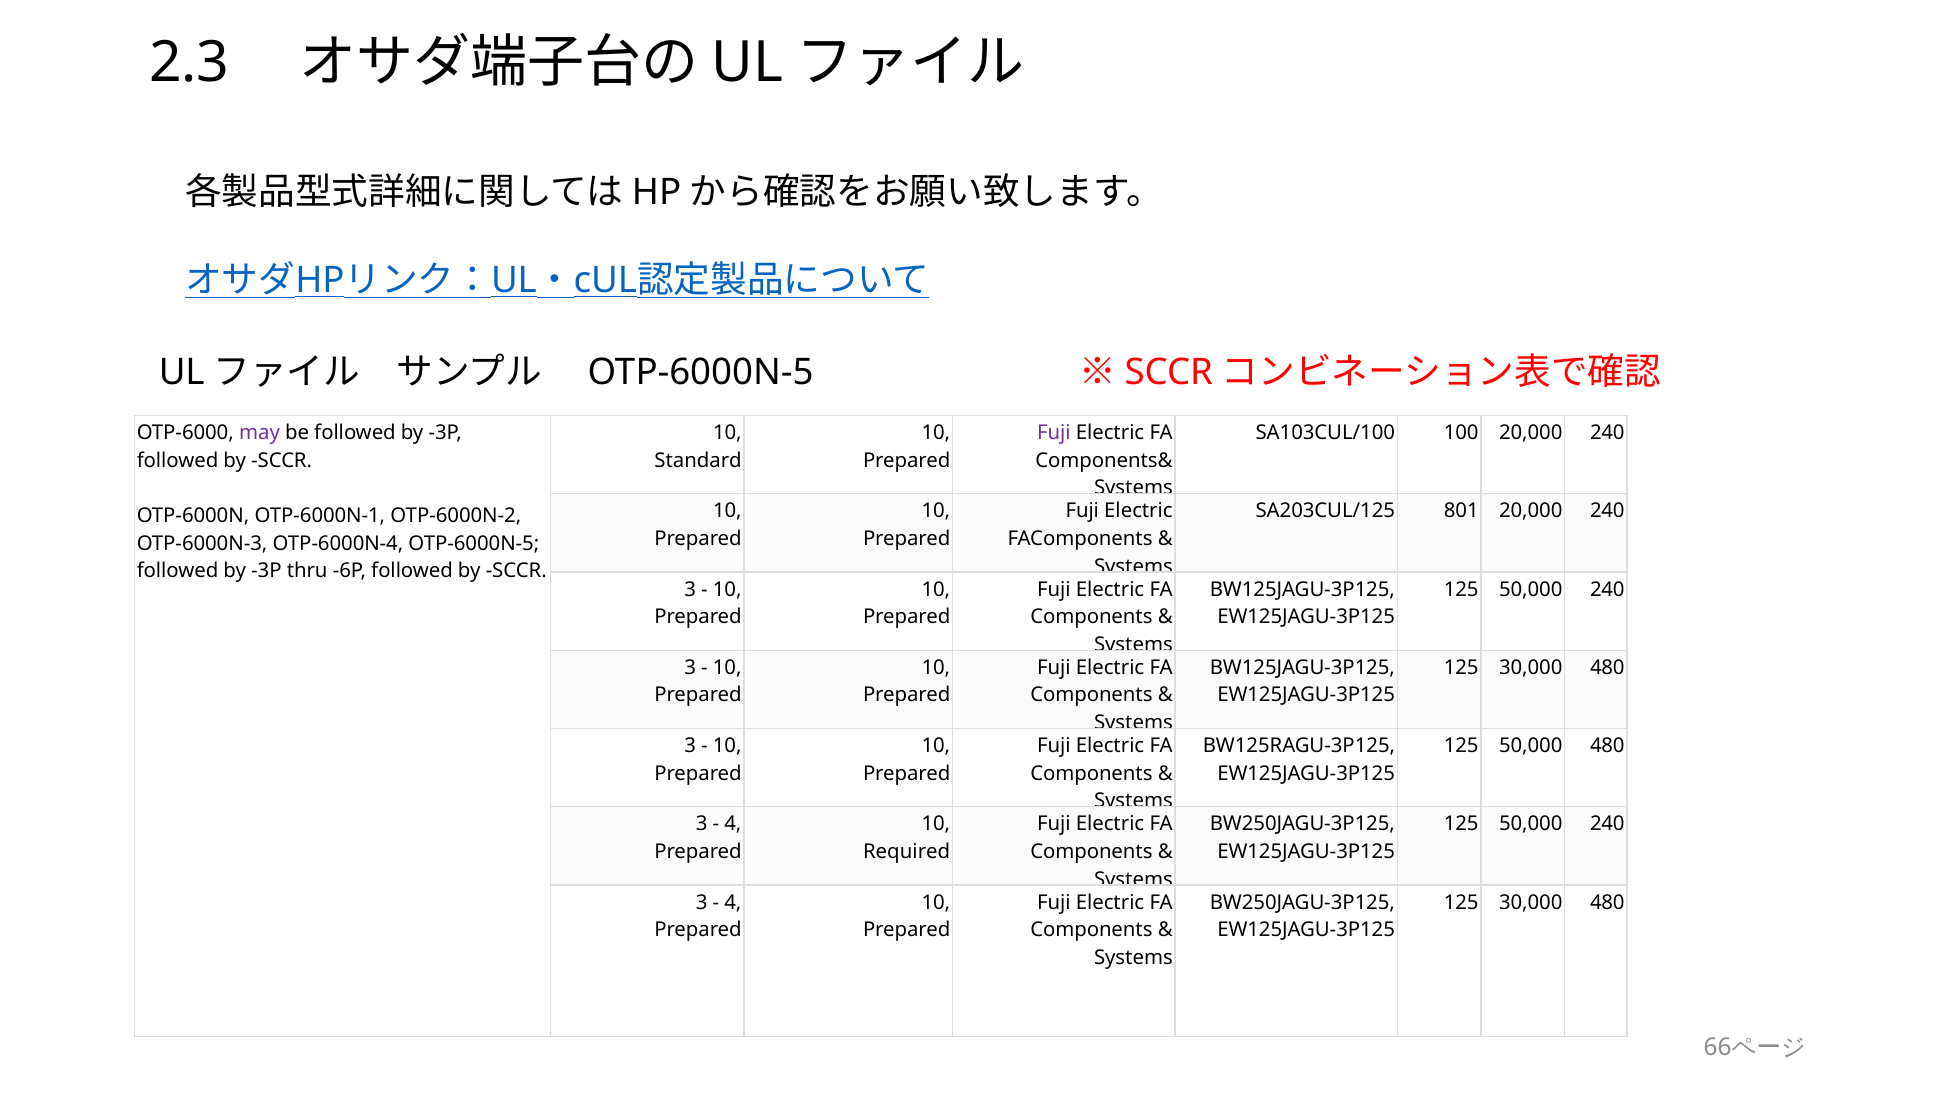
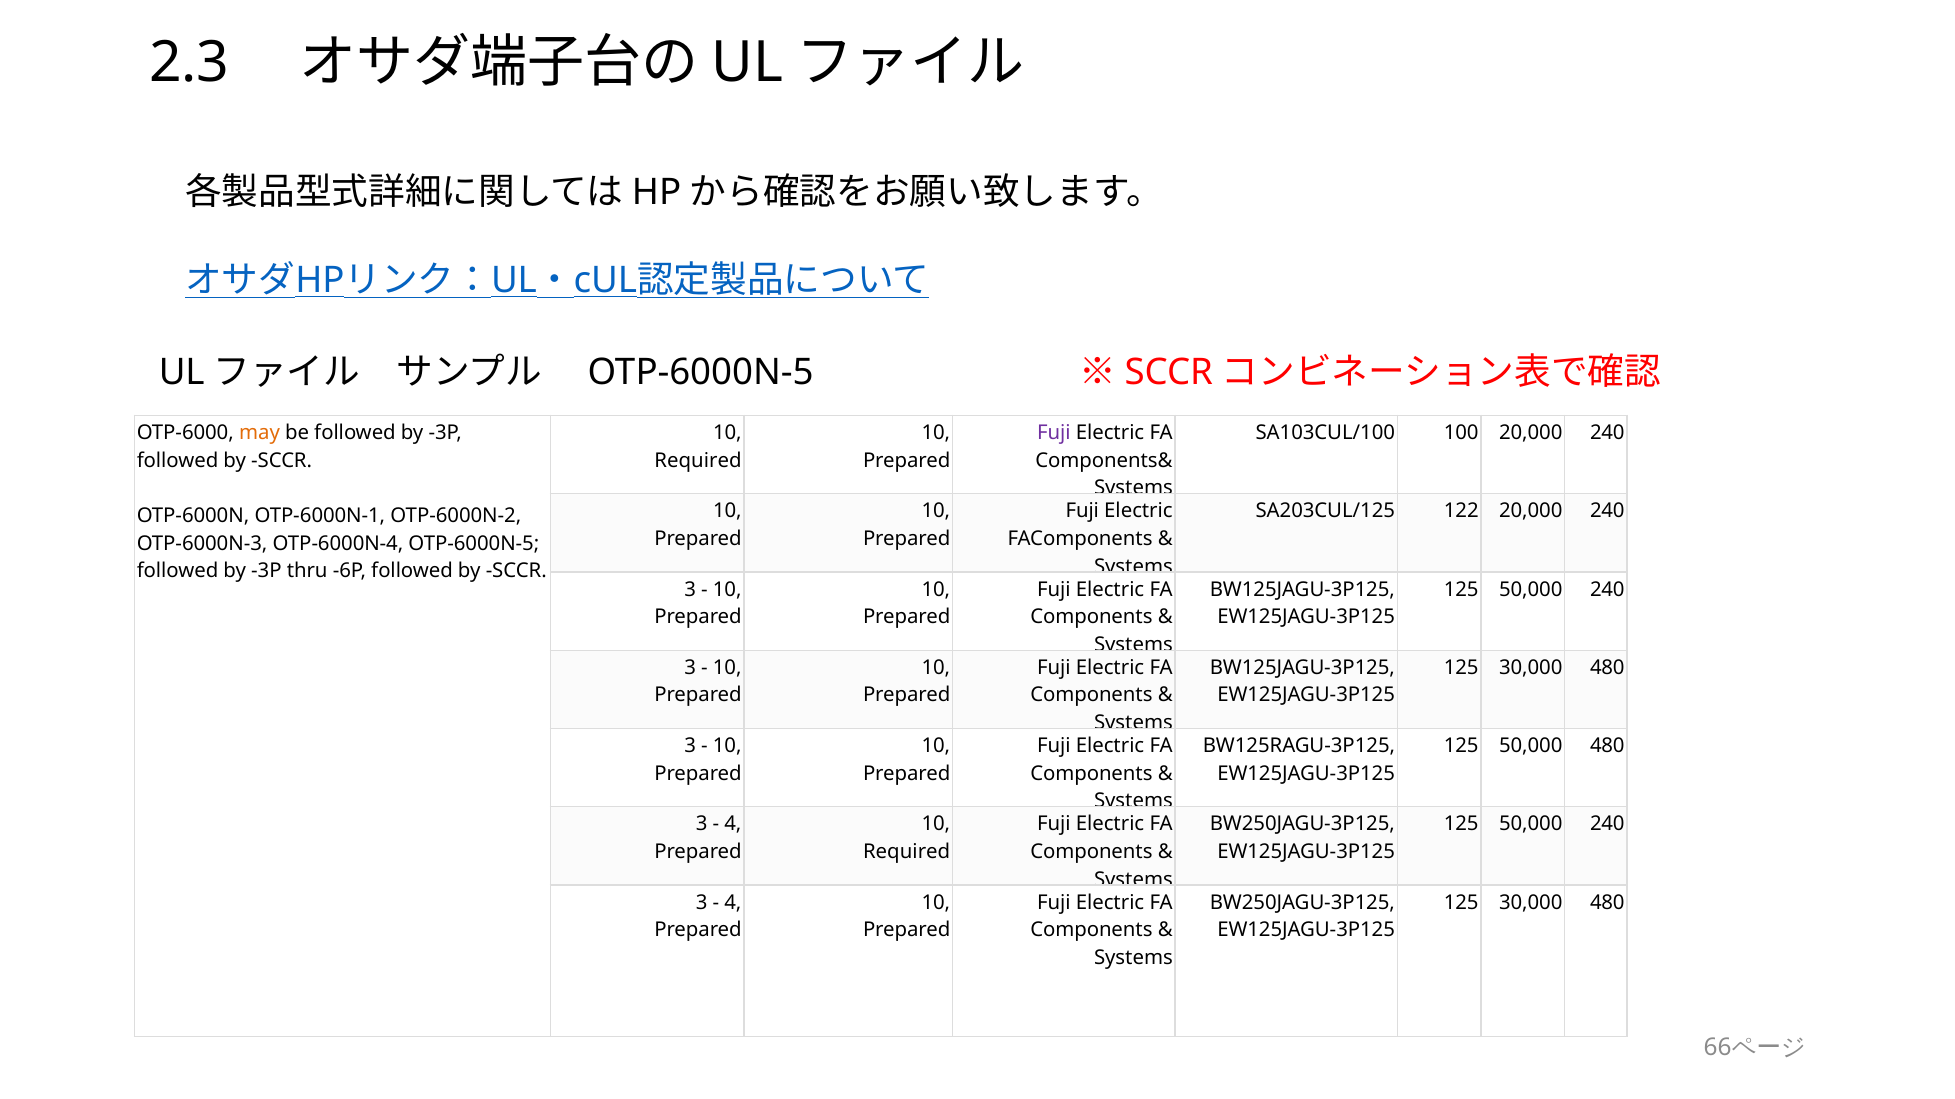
may colour: purple -> orange
Standard at (698, 461): Standard -> Required
801: 801 -> 122
